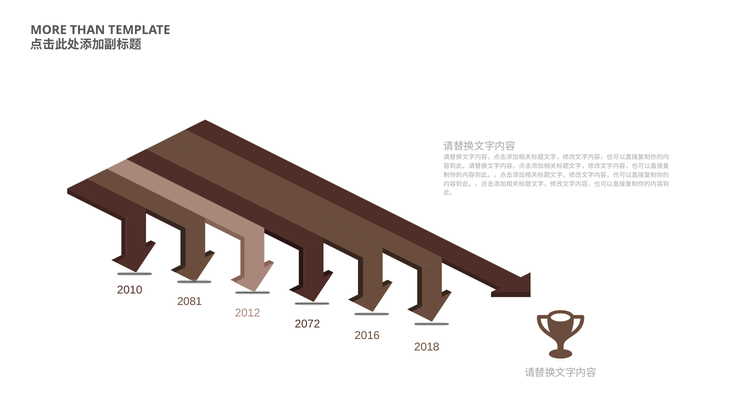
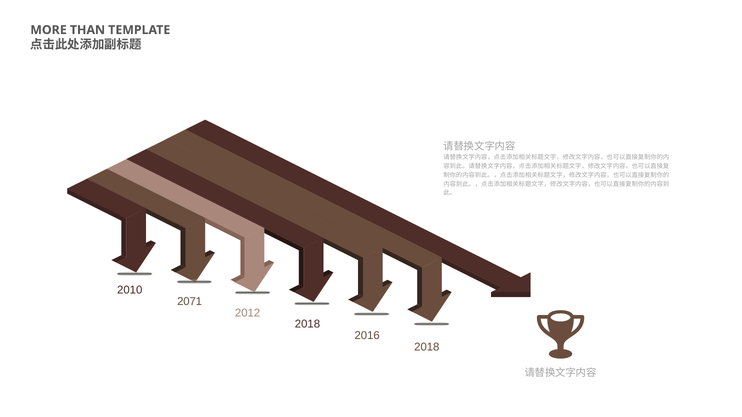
2081: 2081 -> 2071
2072 at (307, 324): 2072 -> 2018
